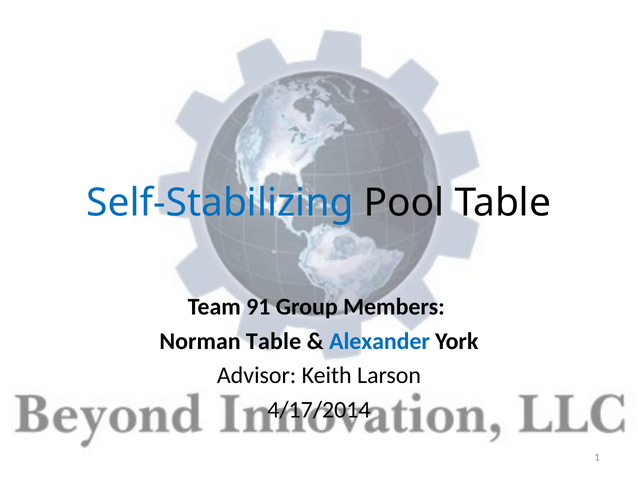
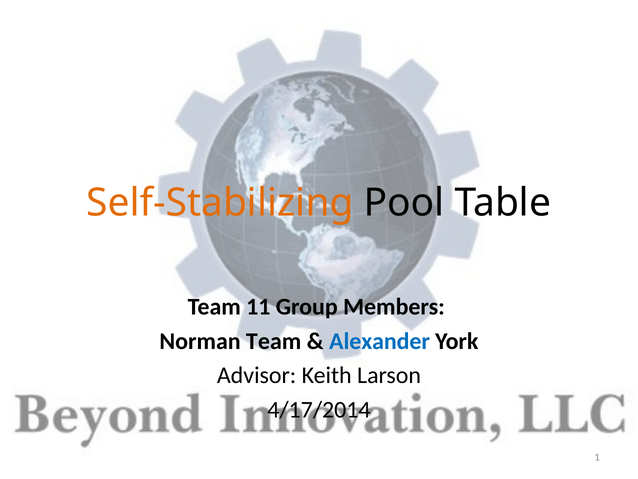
Self-Stabilizing colour: blue -> orange
91: 91 -> 11
Norman Table: Table -> Team
